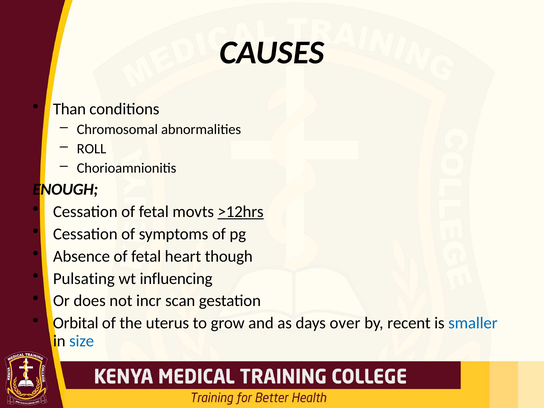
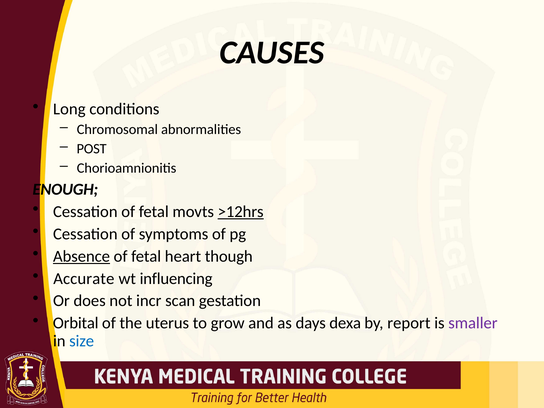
Than: Than -> Long
ROLL: ROLL -> POST
Absence underline: none -> present
Pulsating: Pulsating -> Accurate
over: over -> dexa
recent: recent -> report
smaller colour: blue -> purple
